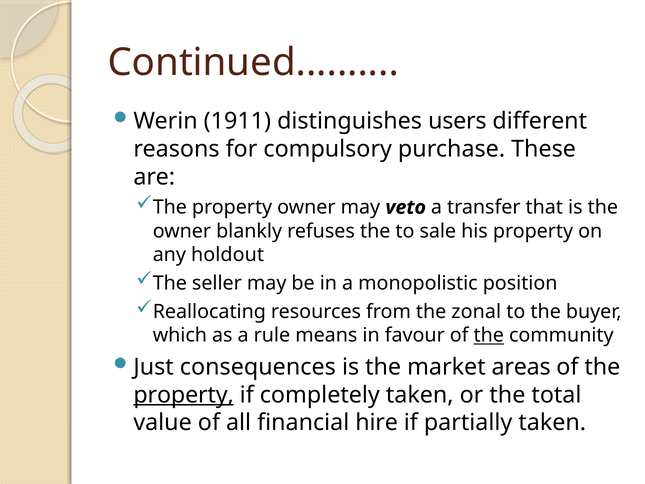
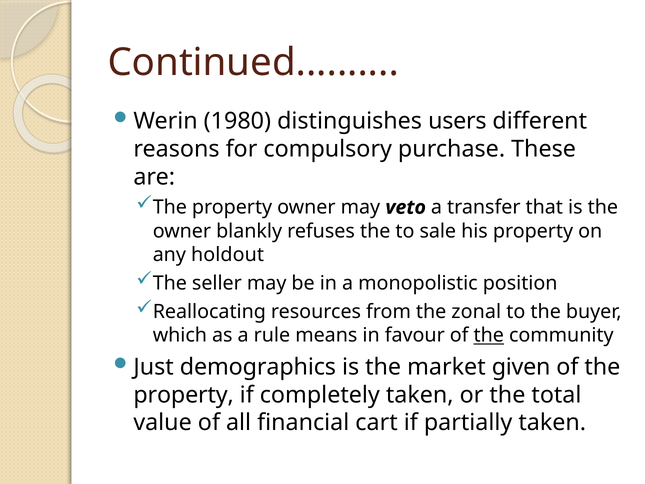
1911: 1911 -> 1980
consequences: consequences -> demographics
areas: areas -> given
property at (184, 395) underline: present -> none
hire: hire -> cart
